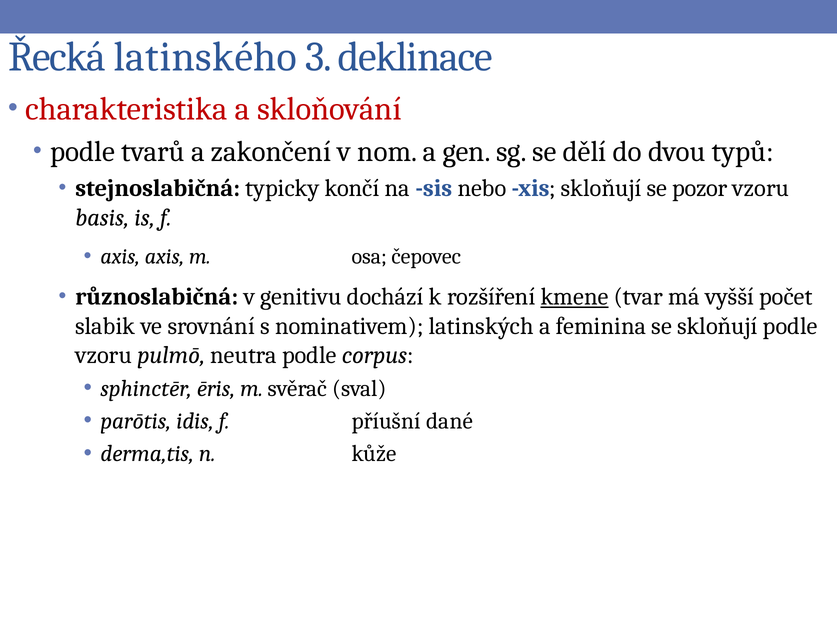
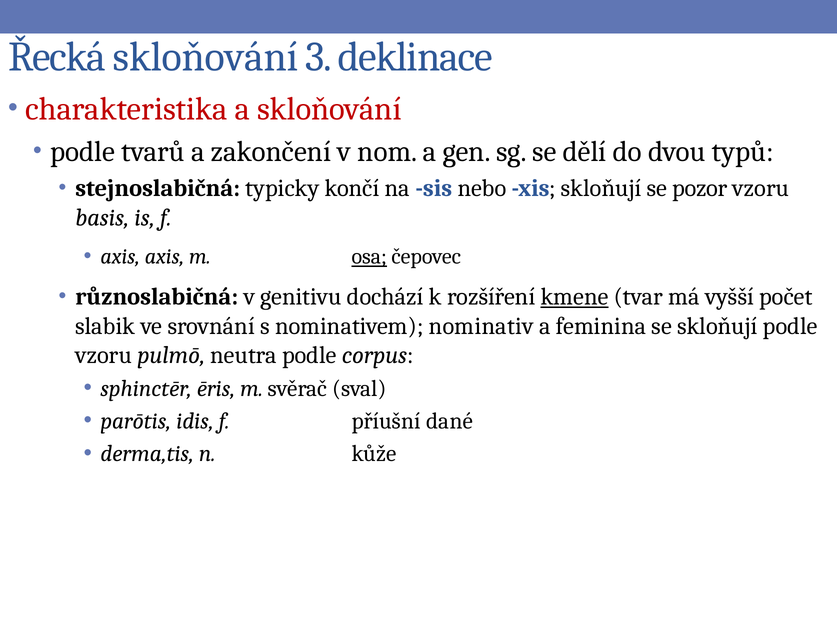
Řecká latinského: latinského -> skloňování
osa underline: none -> present
latinských: latinských -> nominativ
